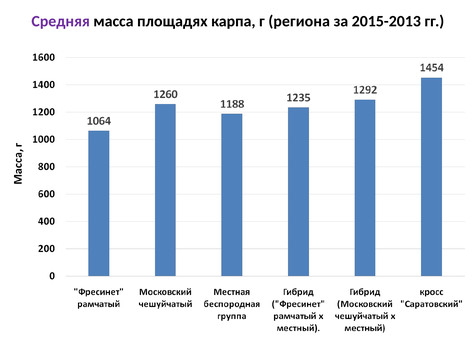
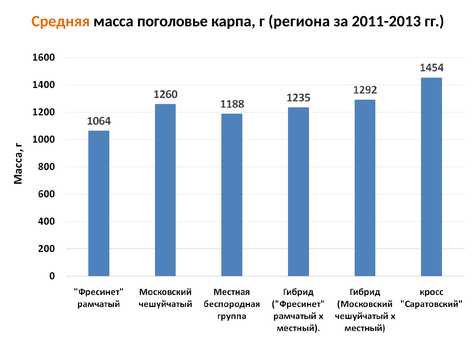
Средняя colour: purple -> orange
площадях: площадях -> поголовье
2015-2013: 2015-2013 -> 2011-2013
